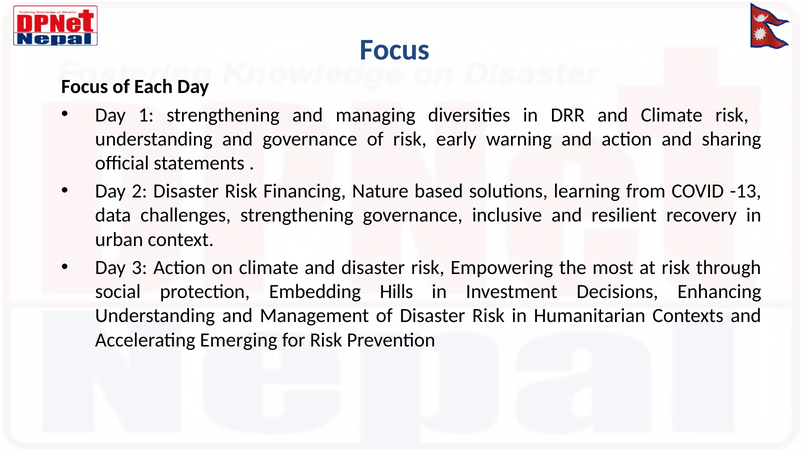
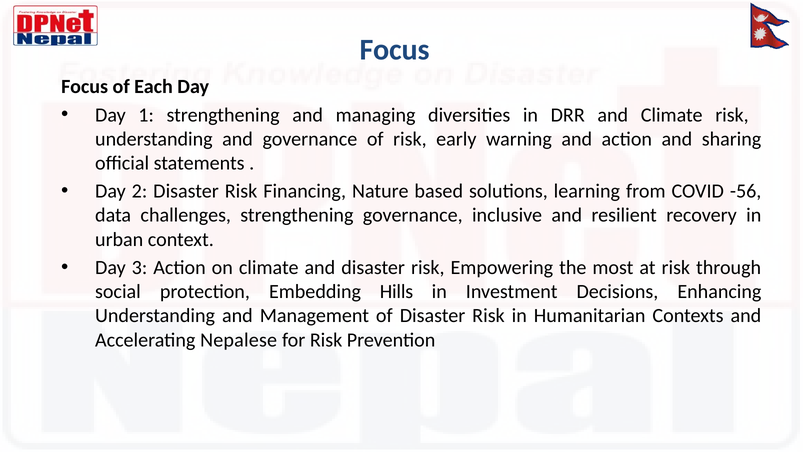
-13: -13 -> -56
Emerging: Emerging -> Nepalese
